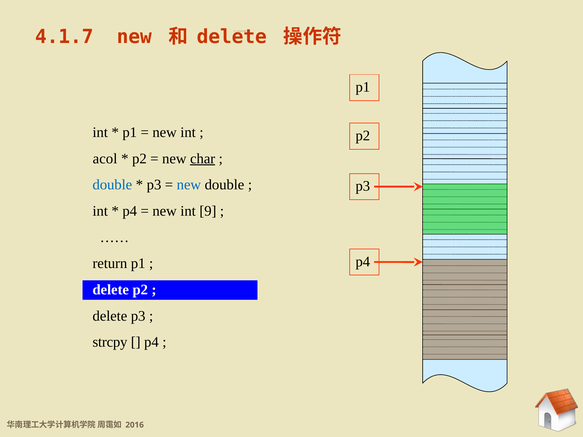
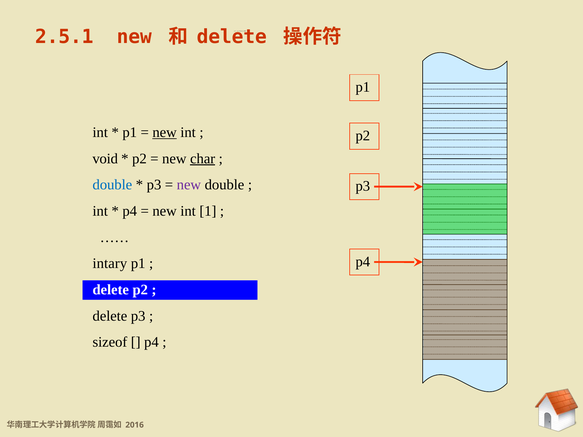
4.1.7: 4.1.7 -> 2.5.1
new at (165, 132) underline: none -> present
acol: acol -> void
new at (189, 185) colour: blue -> purple
9: 9 -> 1
return: return -> intary
strcpy: strcpy -> sizeof
